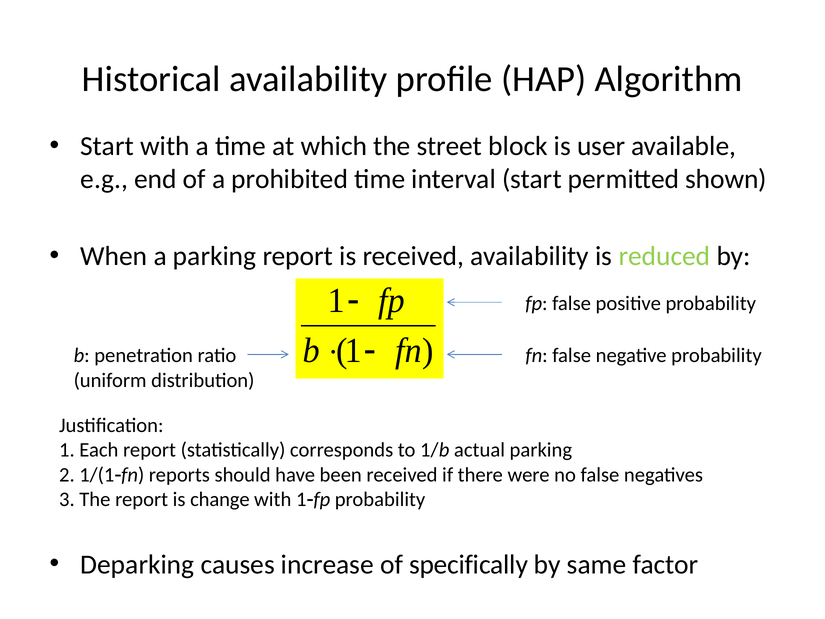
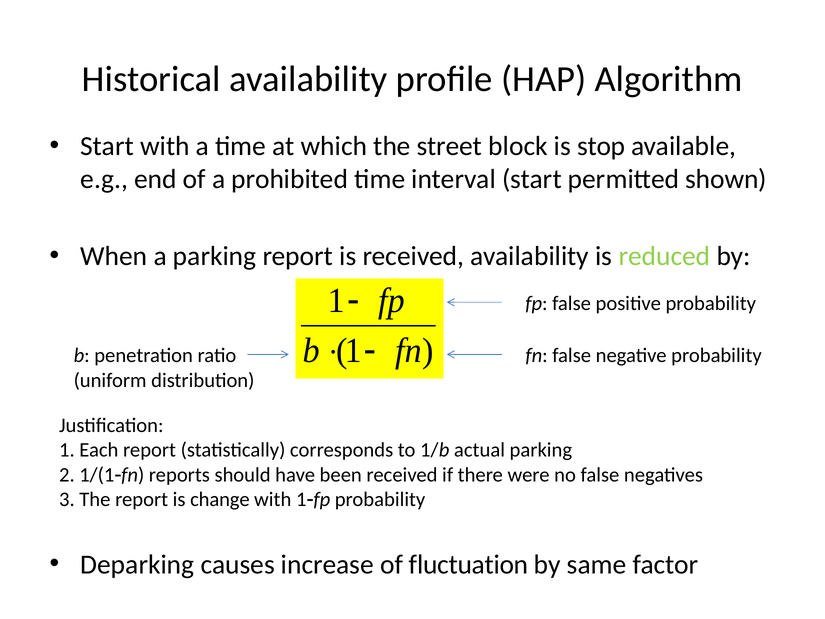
user: user -> stop
specifically: specifically -> fluctuation
